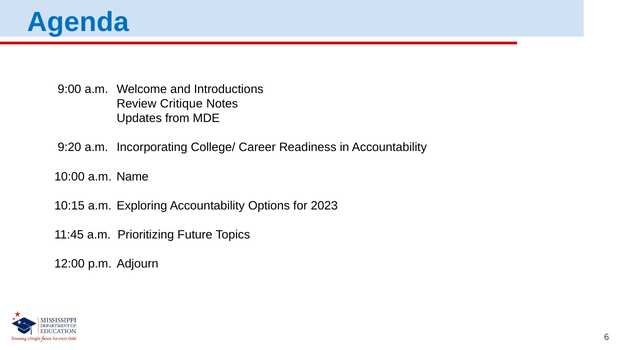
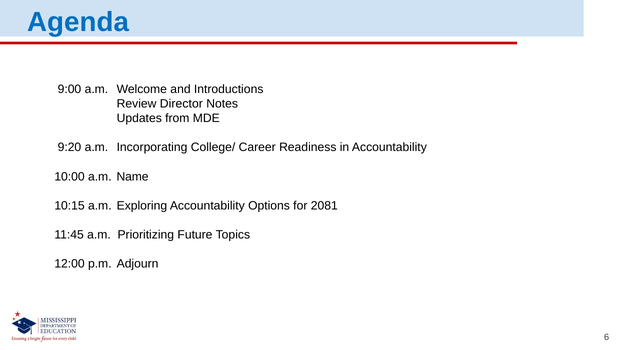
Critique: Critique -> Director
2023: 2023 -> 2081
